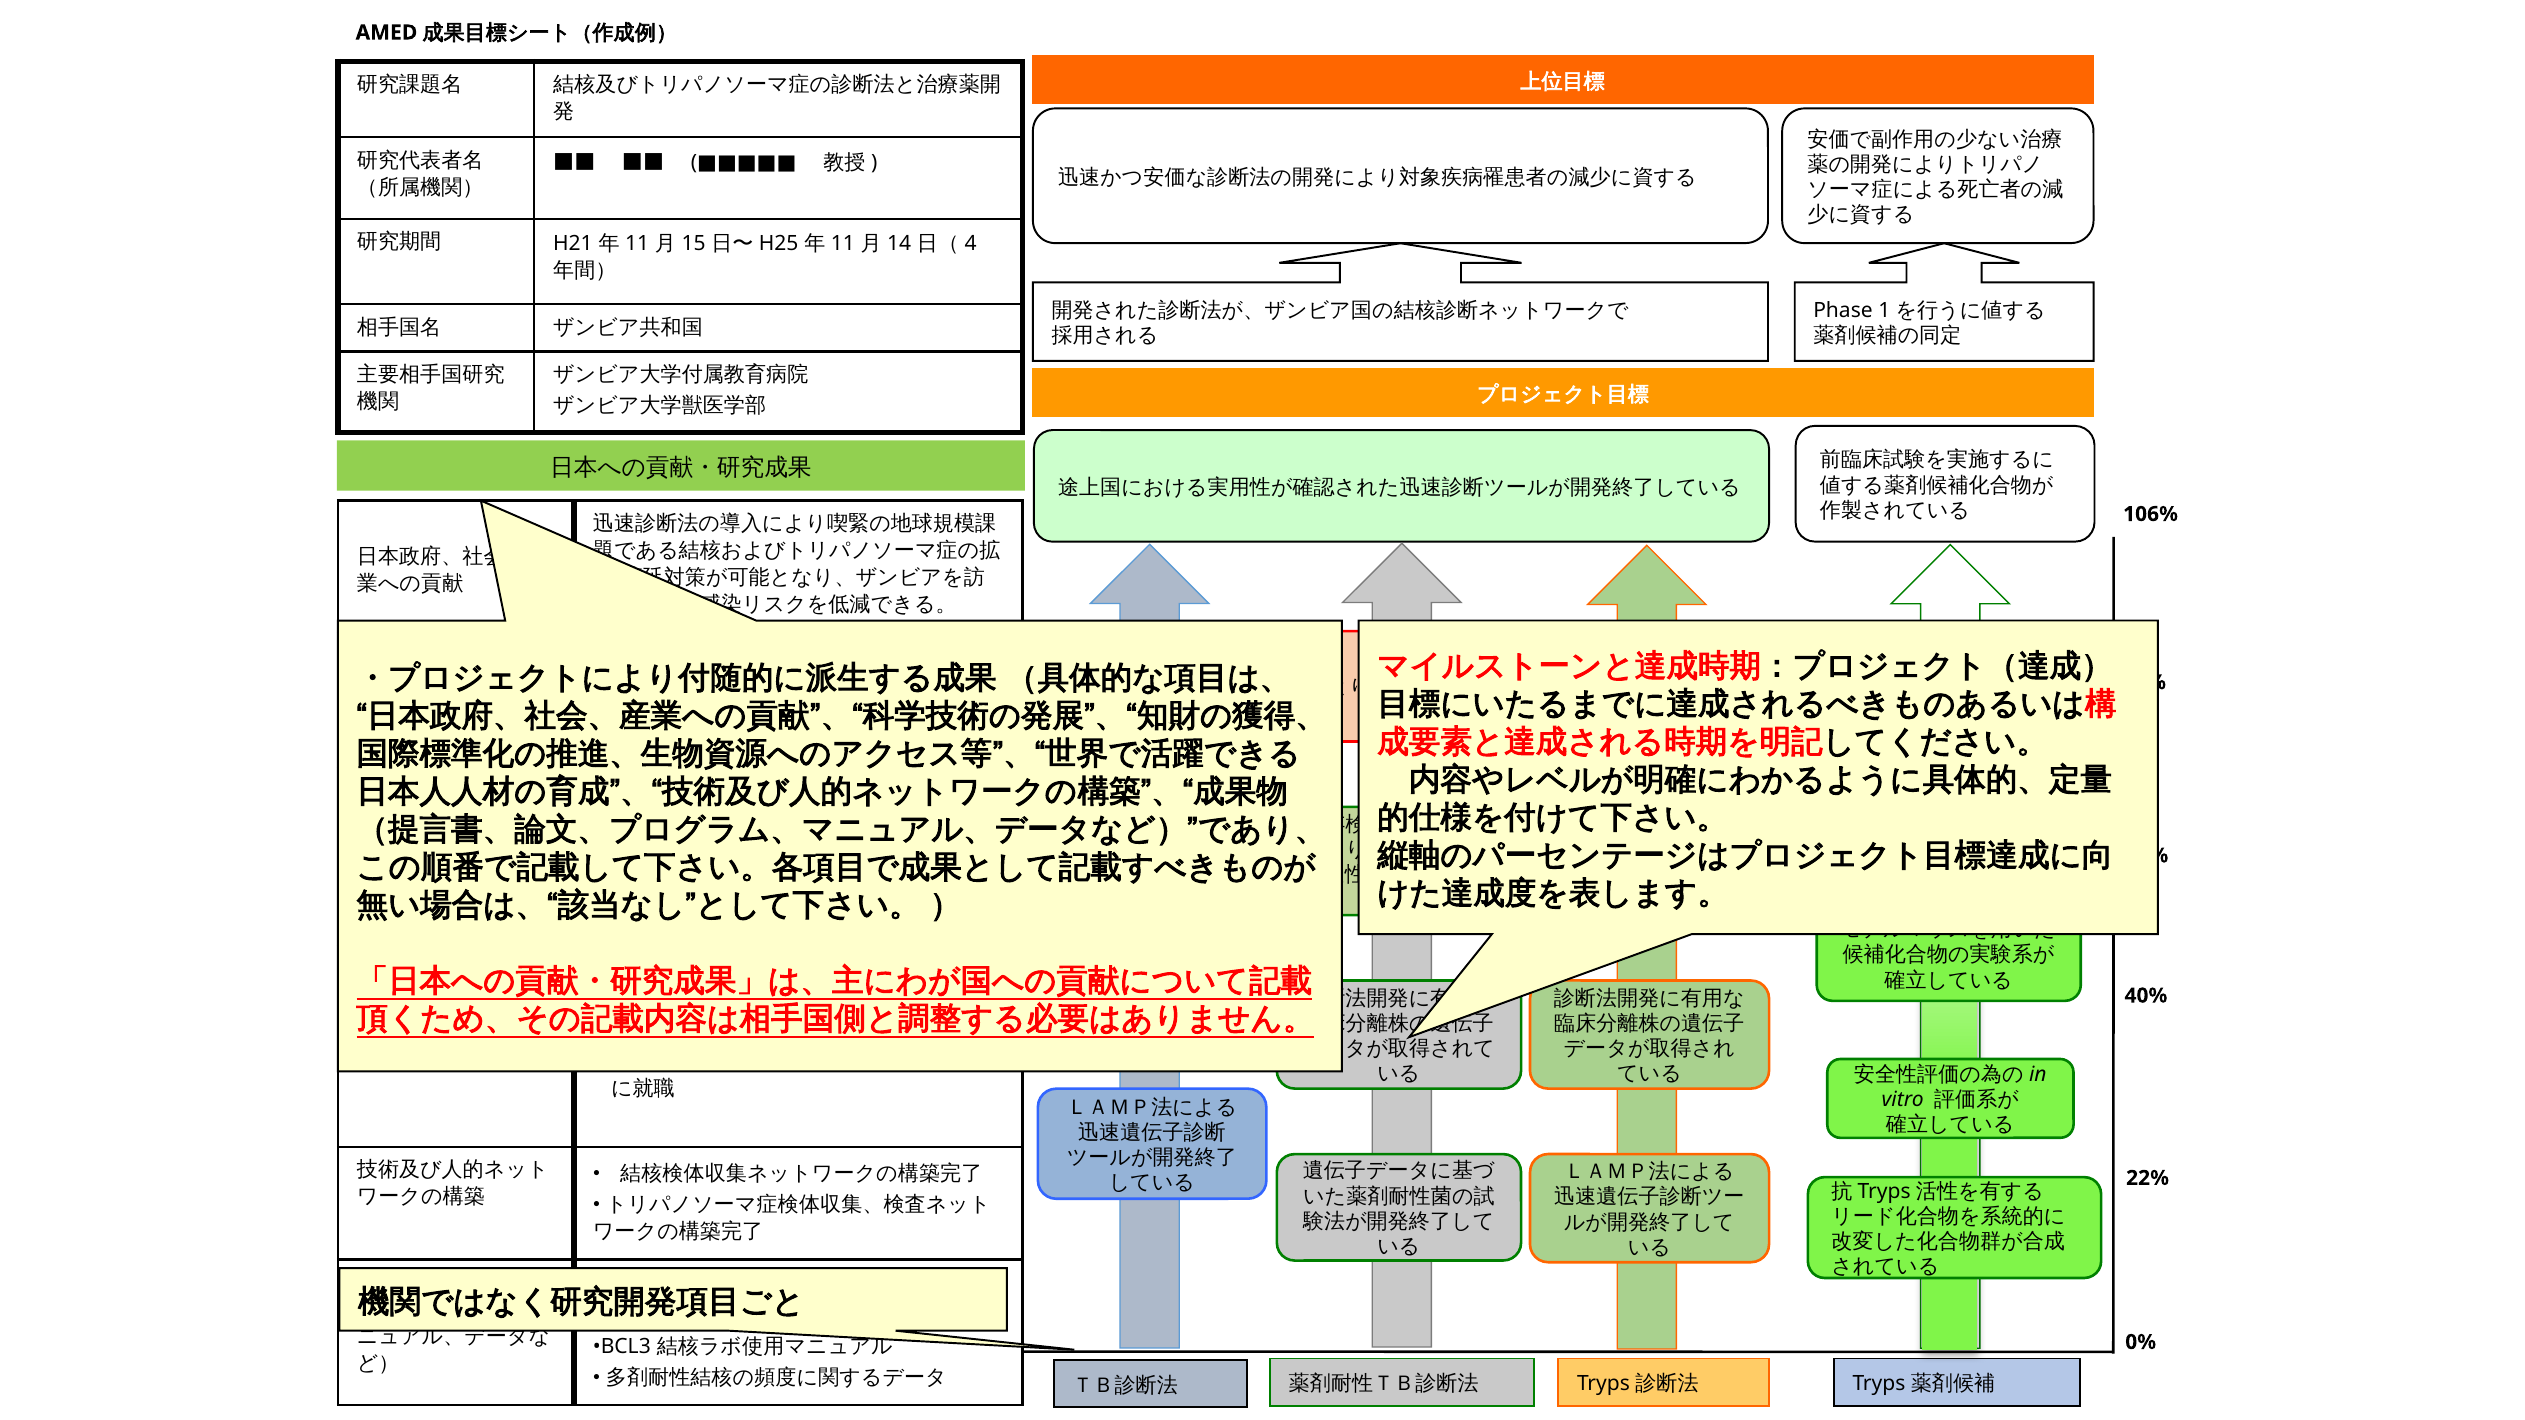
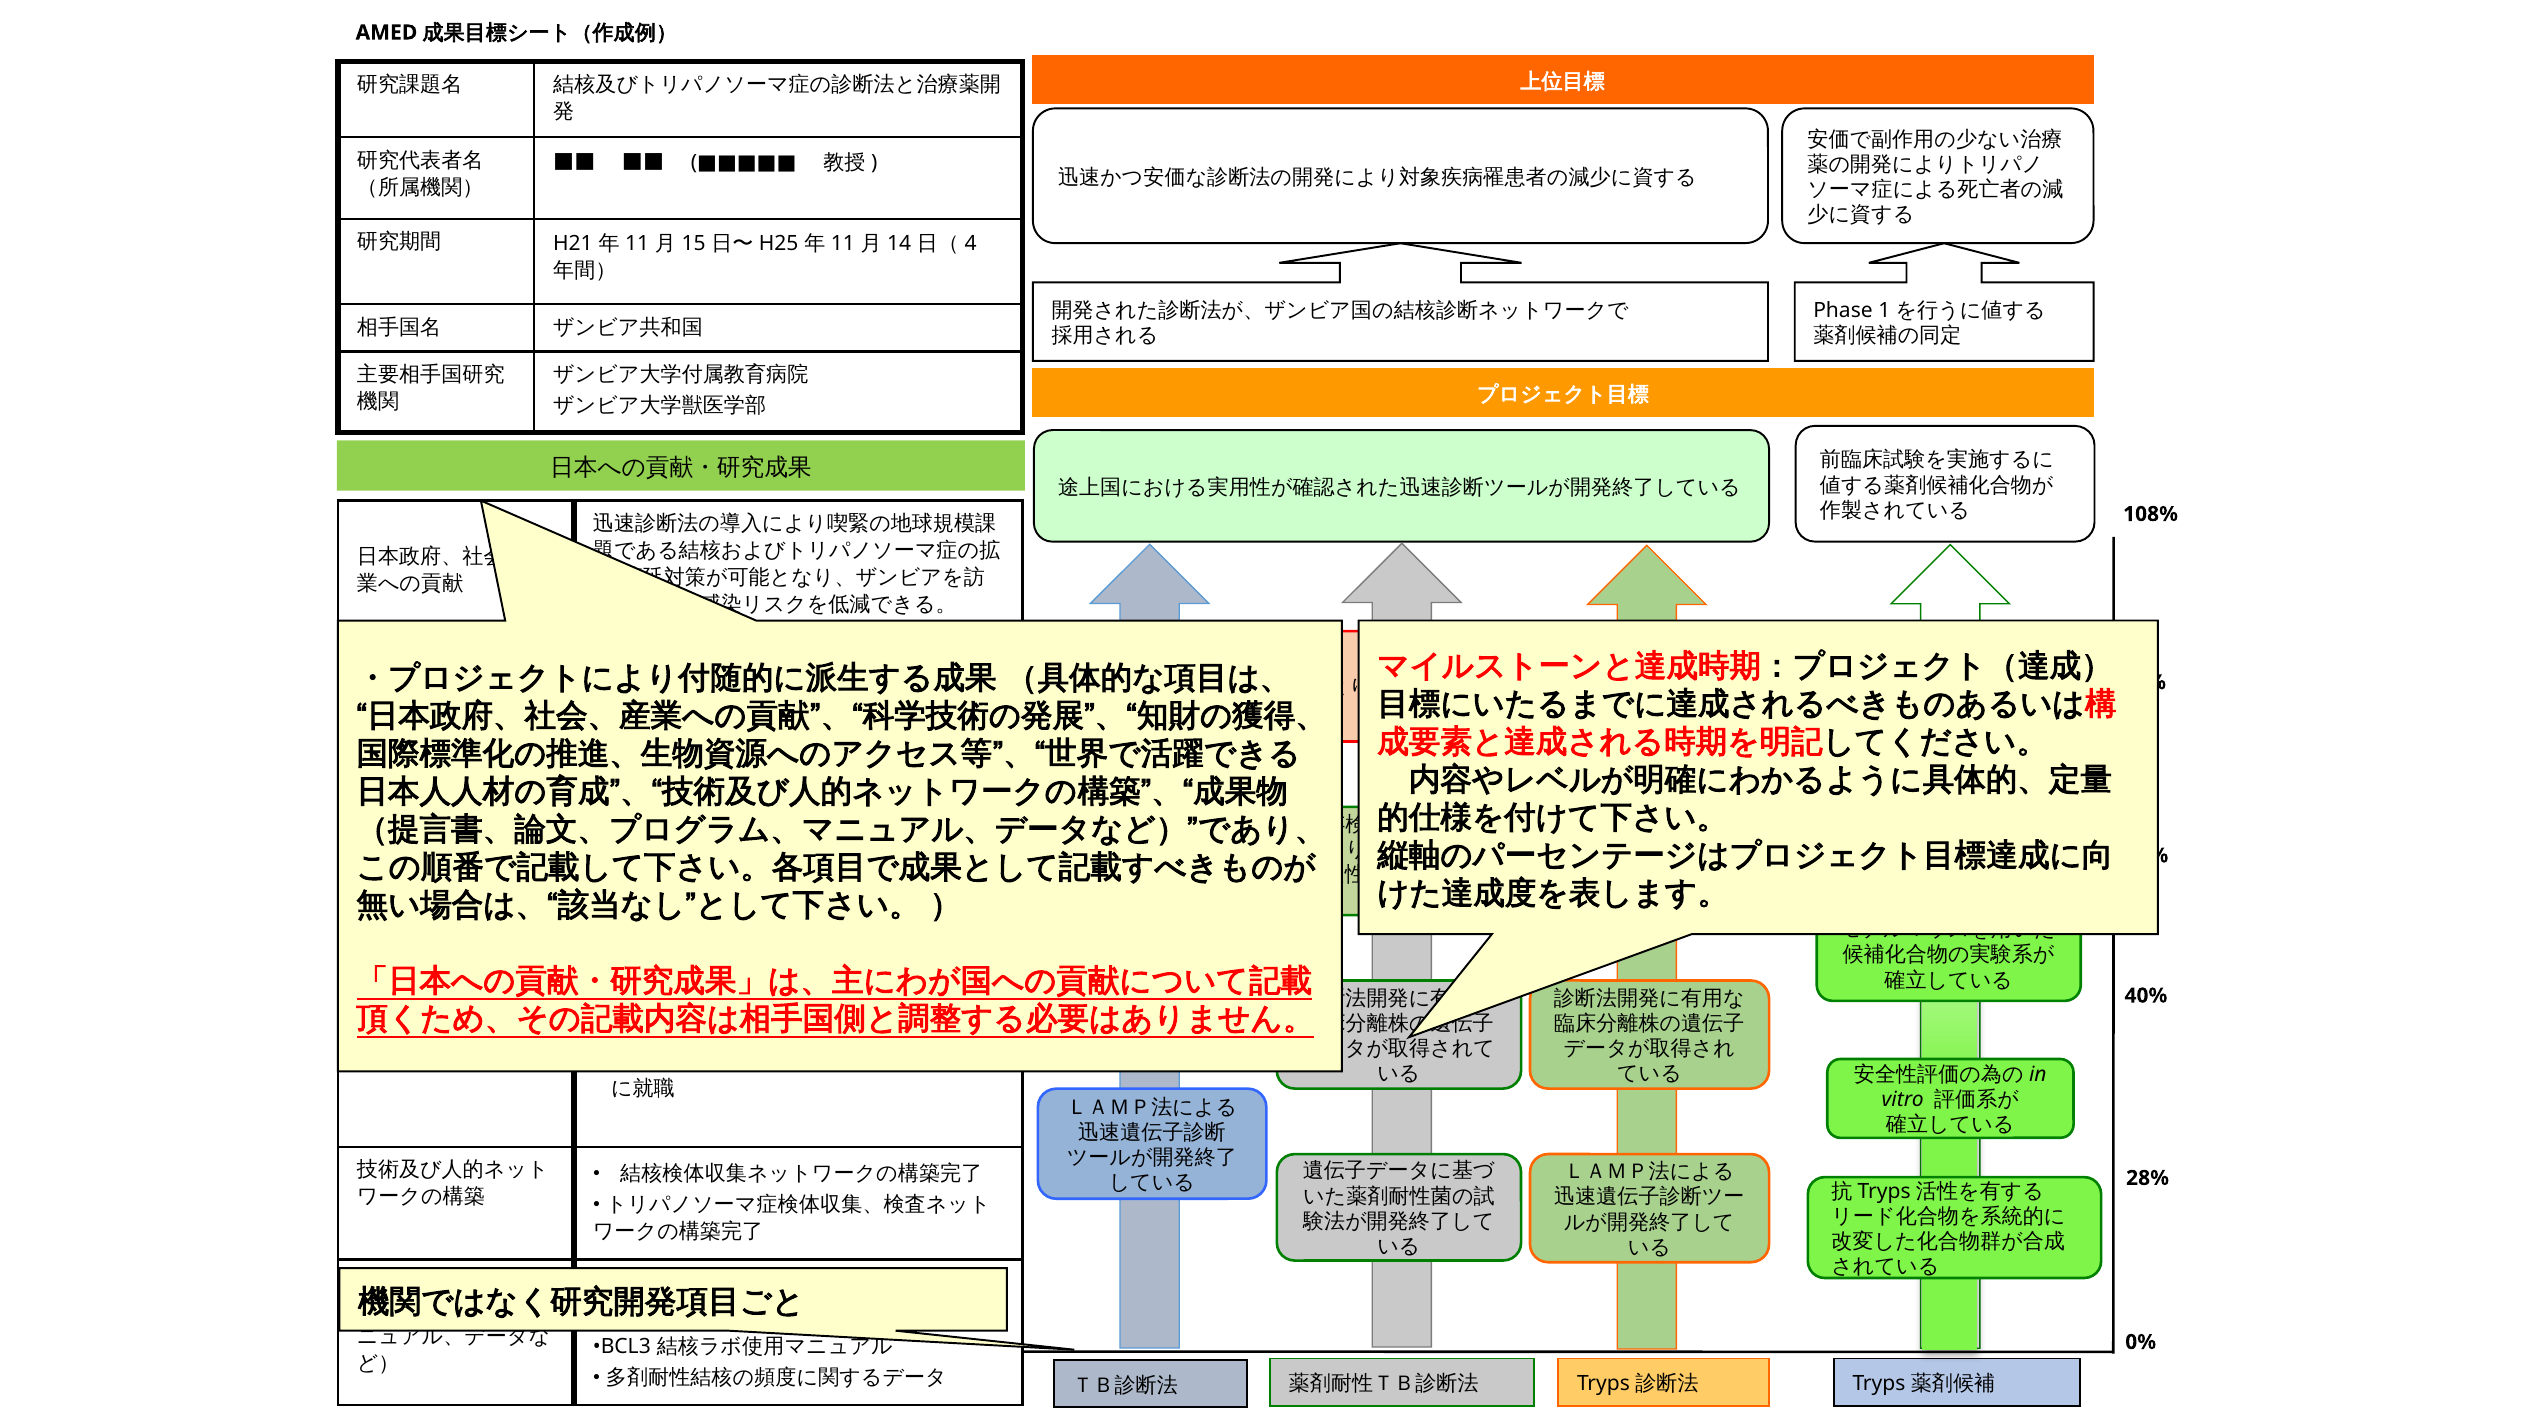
106%: 106% -> 108%
22%: 22% -> 28%
